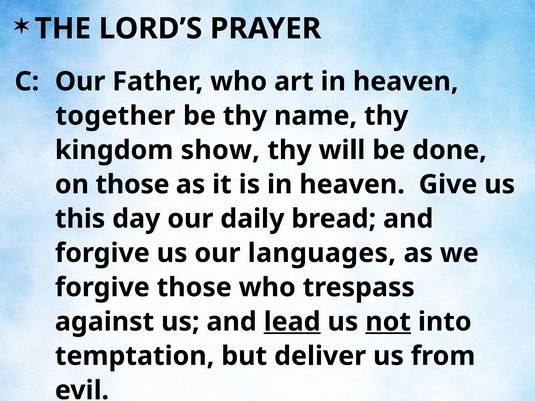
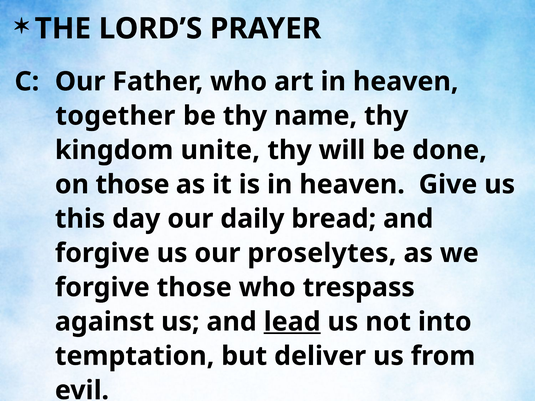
show: show -> unite
languages: languages -> proselytes
not underline: present -> none
